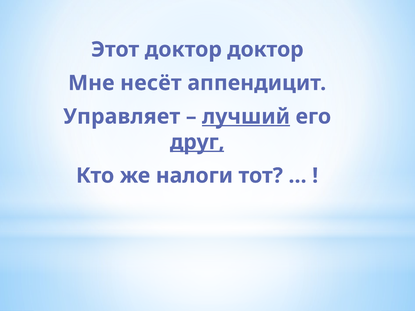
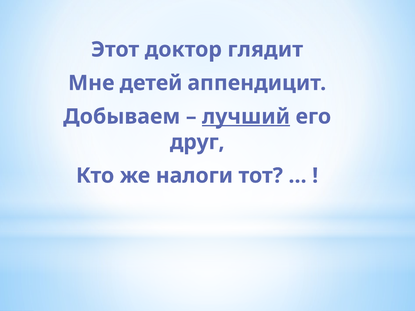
доктор доктор: доктор -> глядит
несёт: несёт -> детей
Управляет: Управляет -> Добываем
друг underline: present -> none
